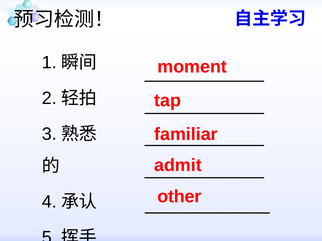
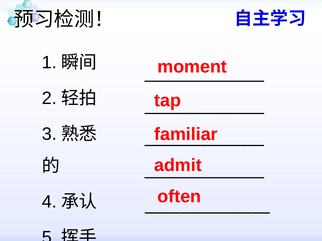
other: other -> often
